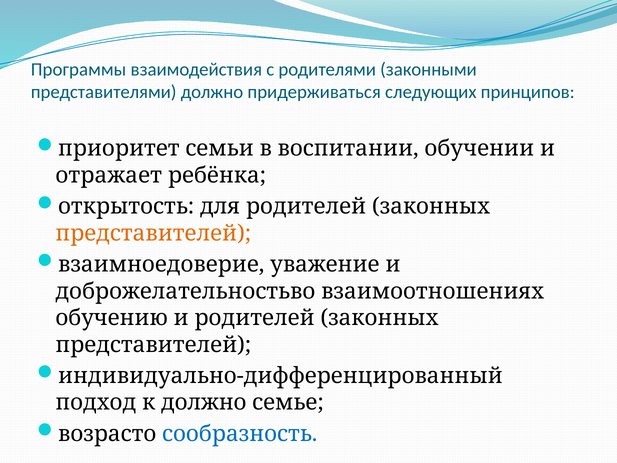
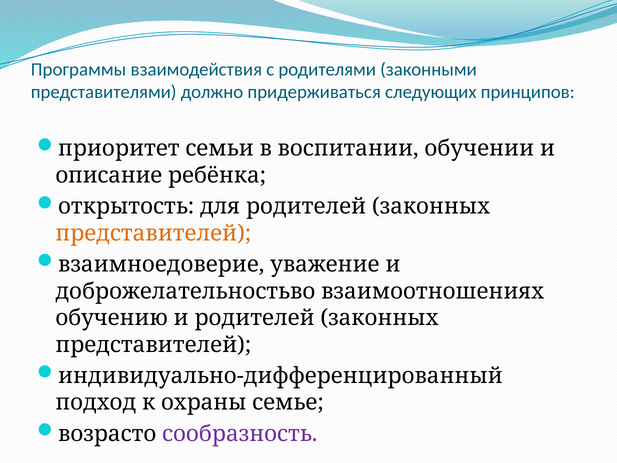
отражает: отражает -> описание
к должно: должно -> охраны
сообразность colour: blue -> purple
